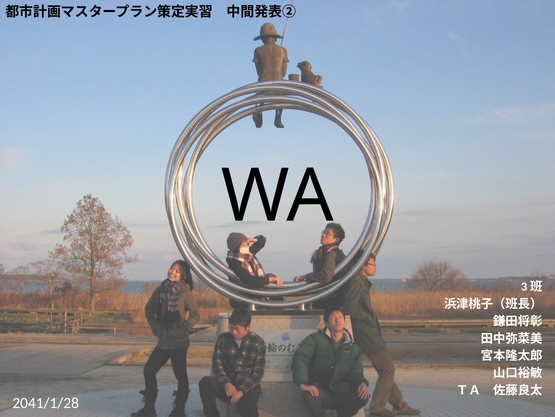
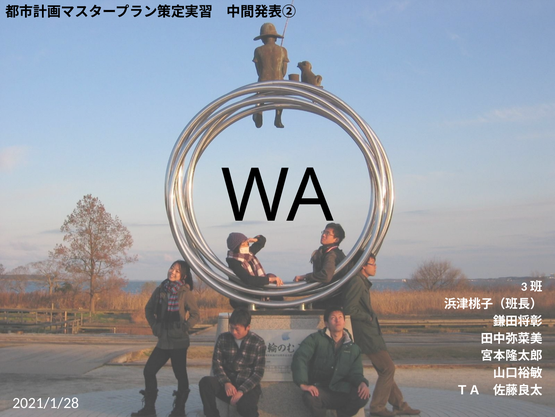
2041/1/28: 2041/1/28 -> 2021/1/28
